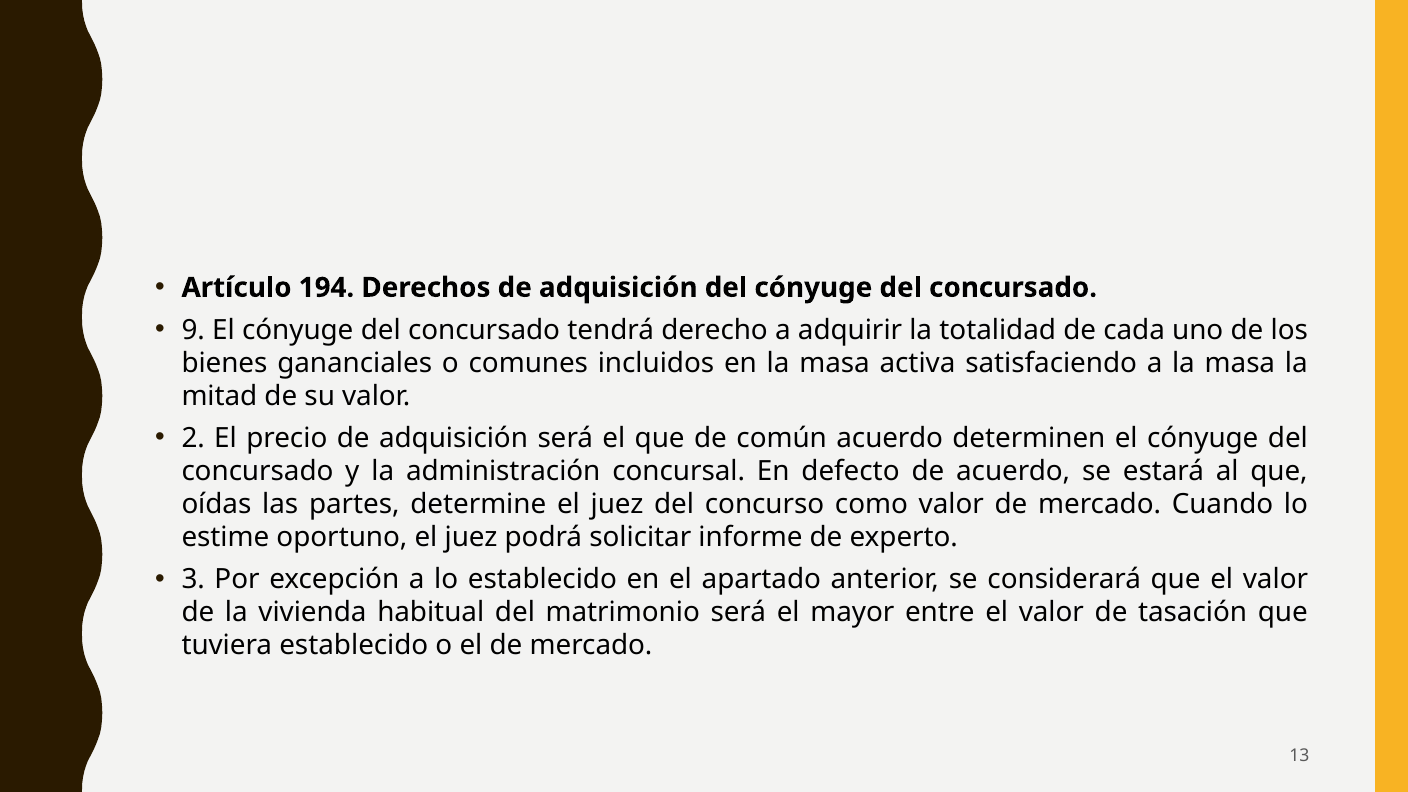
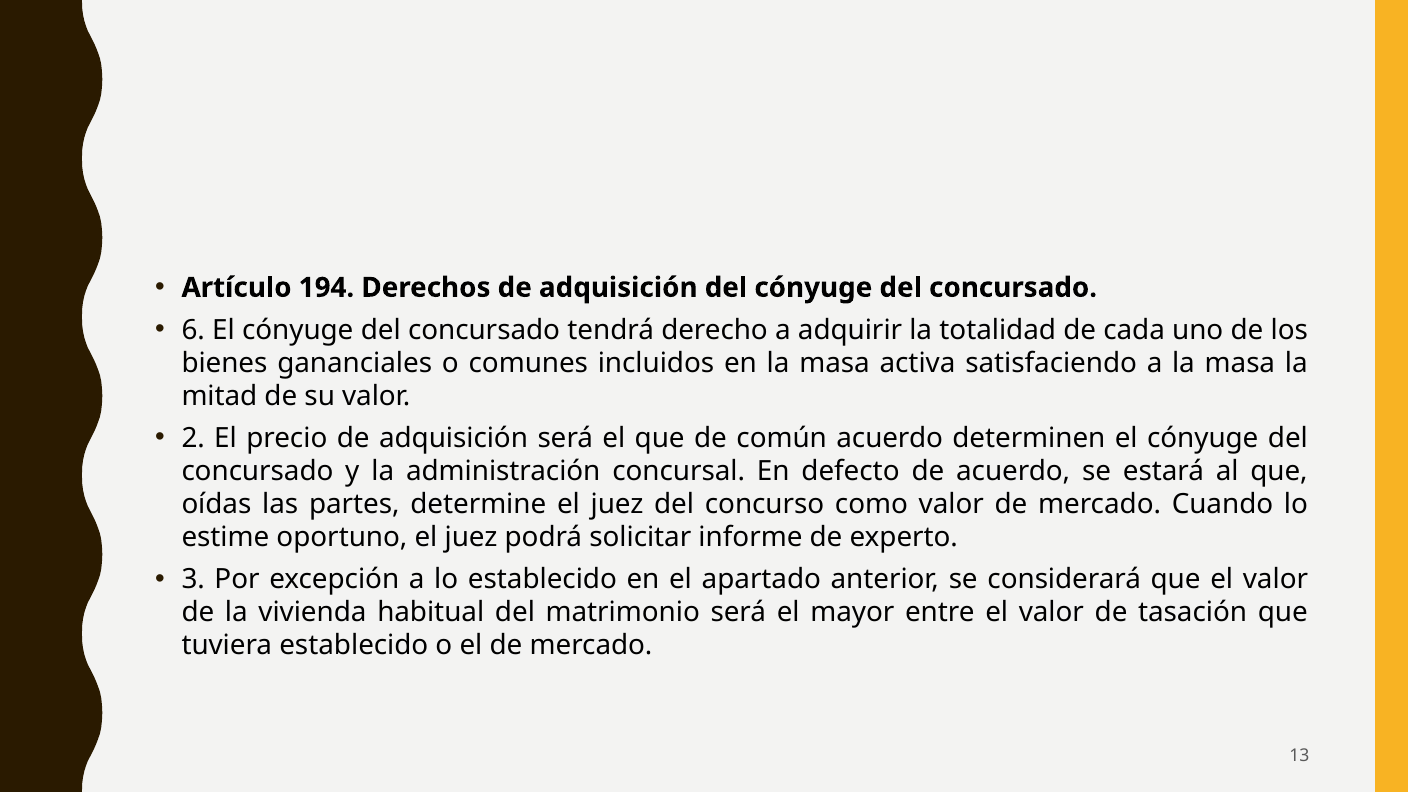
9: 9 -> 6
